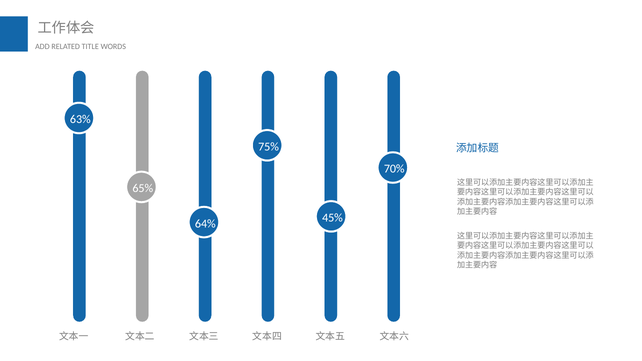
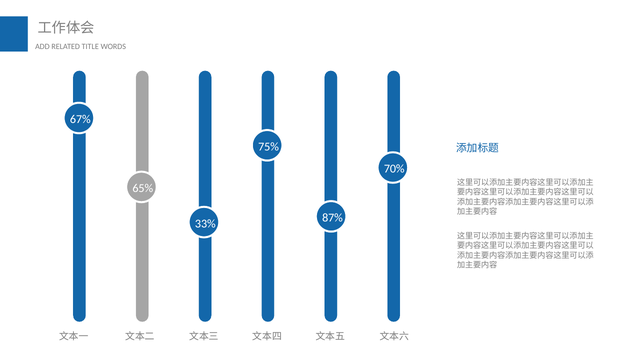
63%: 63% -> 67%
45%: 45% -> 87%
64%: 64% -> 33%
